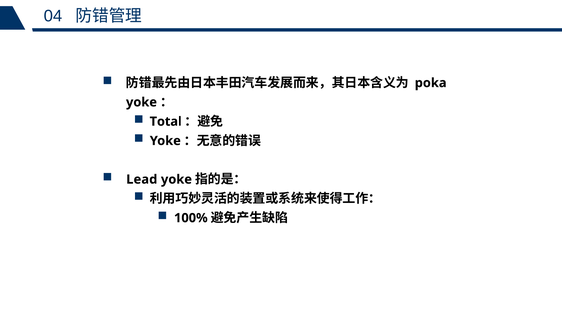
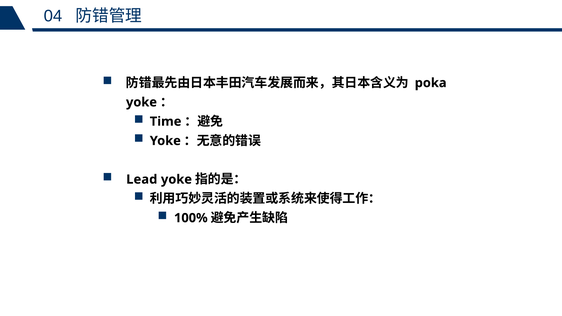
Total: Total -> Time
